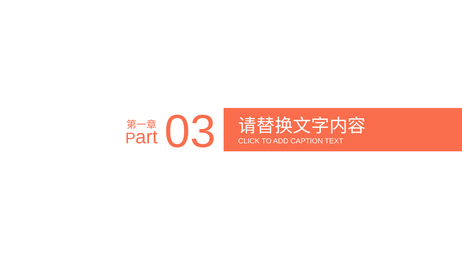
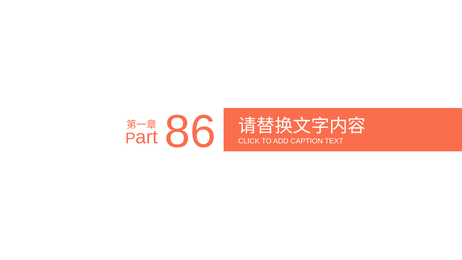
03: 03 -> 86
